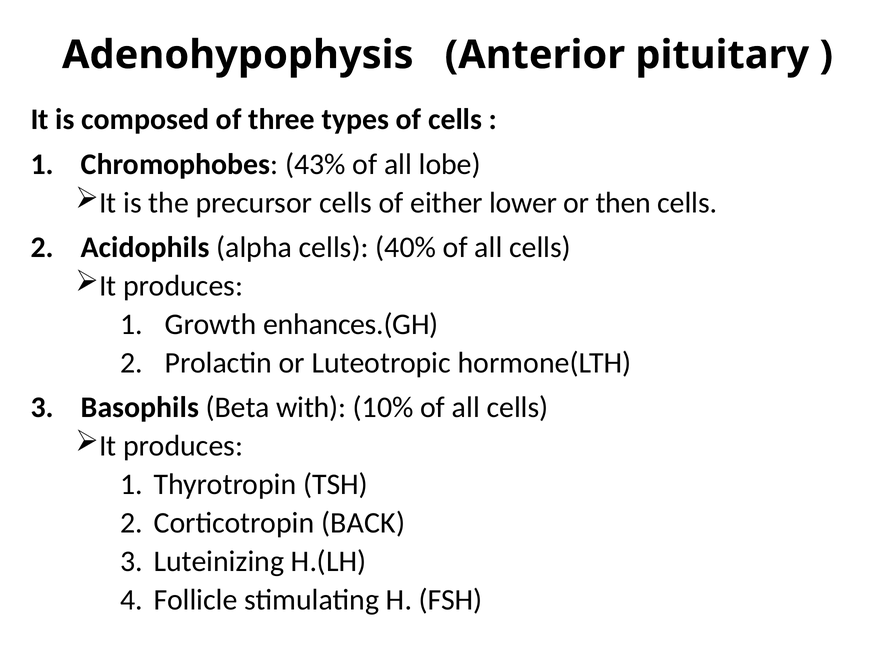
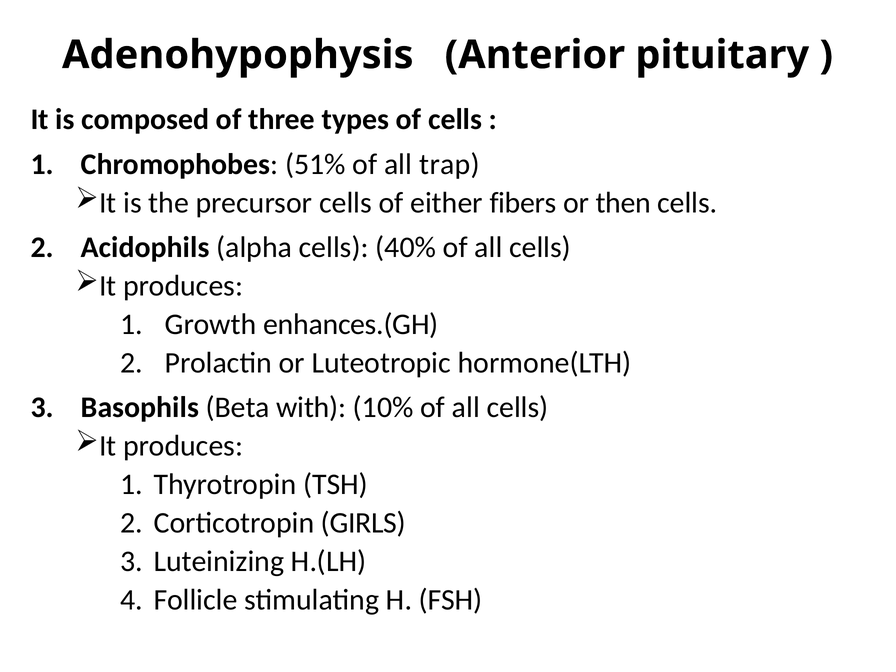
43%: 43% -> 51%
lobe: lobe -> trap
lower: lower -> fibers
BACK: BACK -> GIRLS
